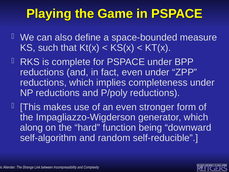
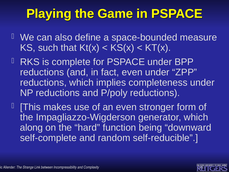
self-algorithm: self-algorithm -> self-complete
